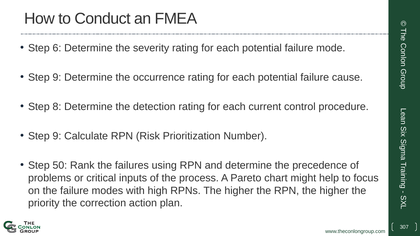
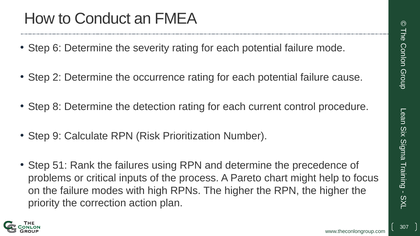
9 at (57, 77): 9 -> 2
50: 50 -> 51
